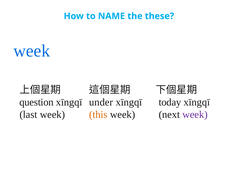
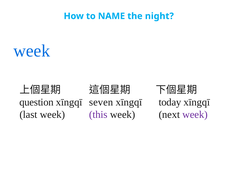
these: these -> night
under: under -> seven
this colour: orange -> purple
